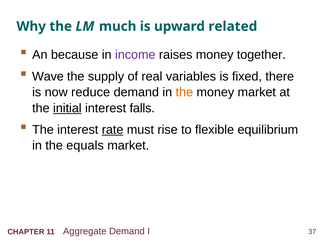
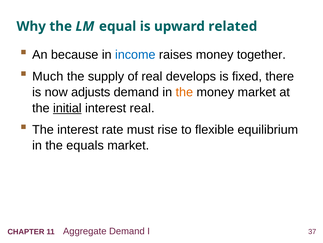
much: much -> equal
income colour: purple -> blue
Wave: Wave -> Much
variables: variables -> develops
reduce: reduce -> adjusts
interest falls: falls -> real
rate underline: present -> none
